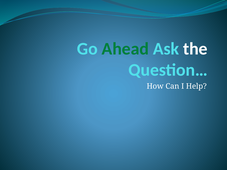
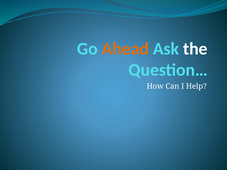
Ahead colour: green -> orange
